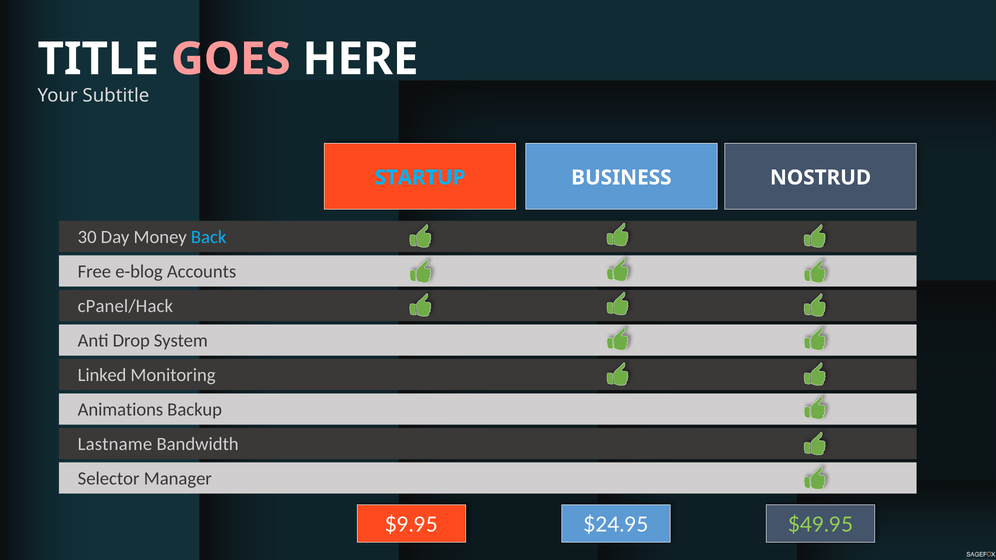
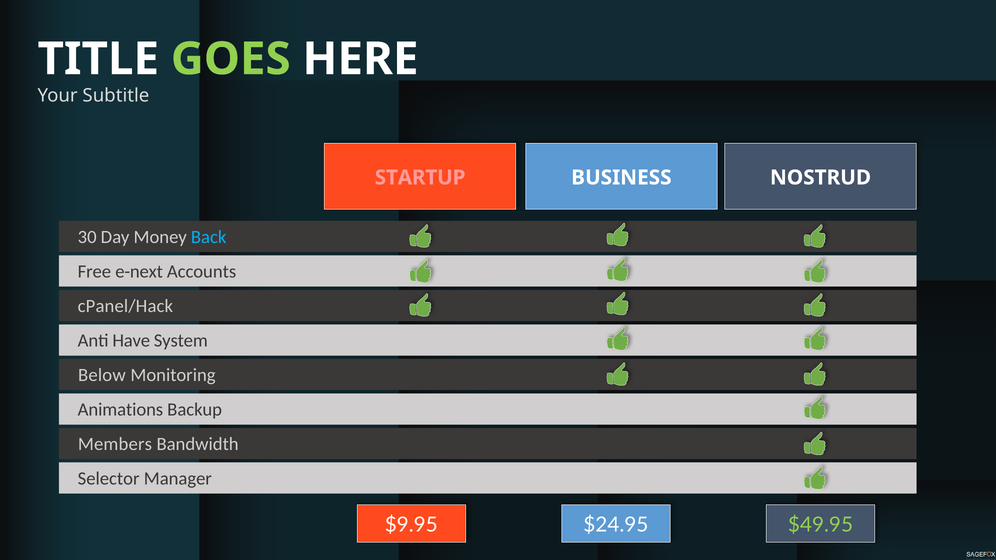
GOES colour: pink -> light green
STARTUP colour: light blue -> pink
e-blog: e-blog -> e-next
Drop: Drop -> Have
Linked: Linked -> Below
Lastname: Lastname -> Members
